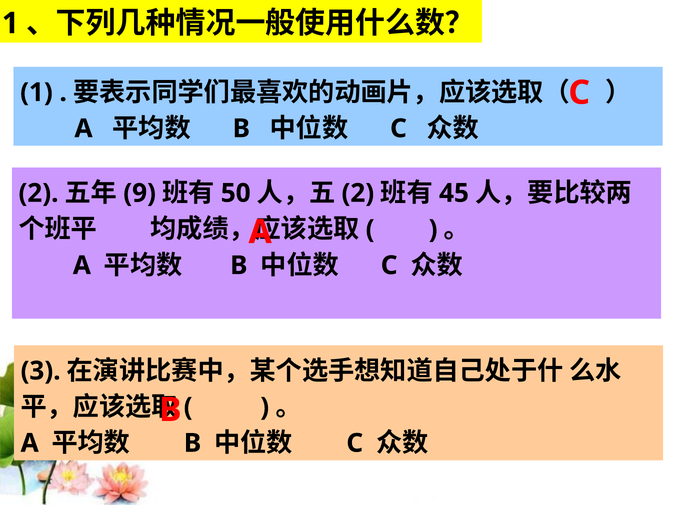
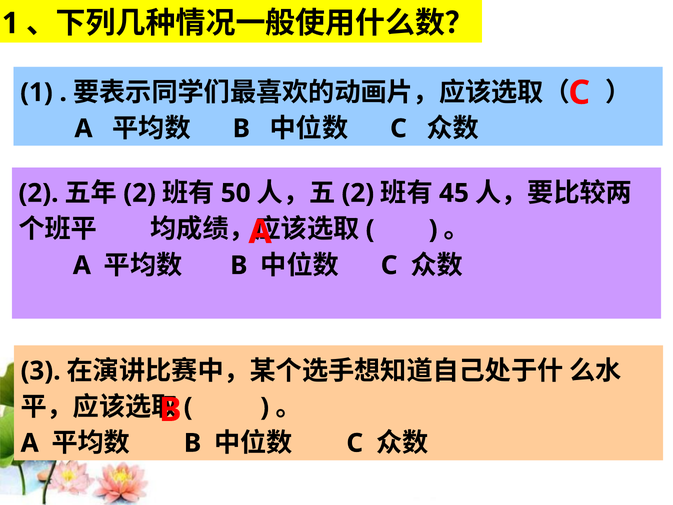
9 at (140, 193): 9 -> 2
